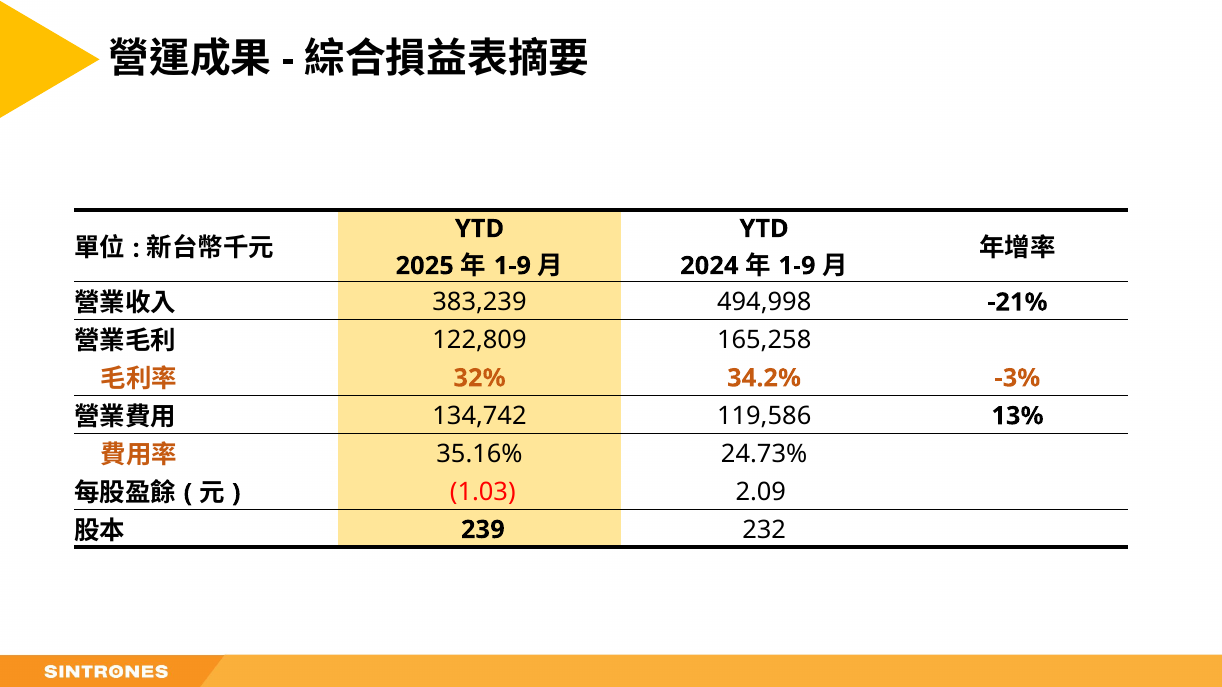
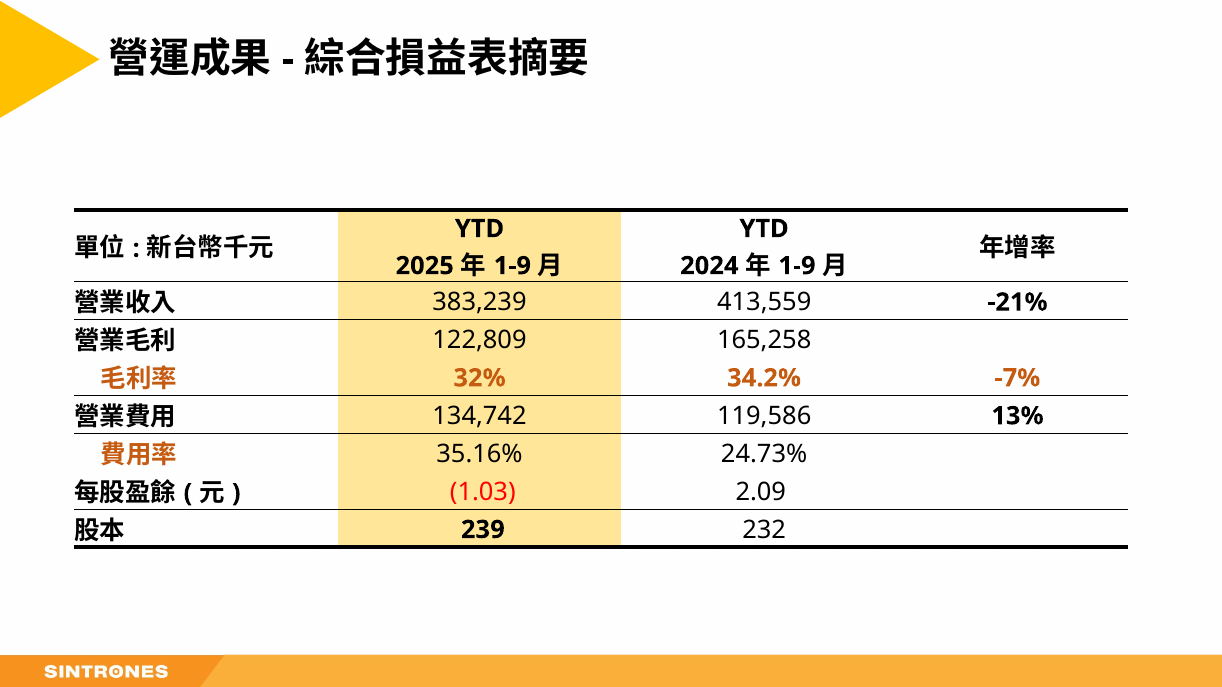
494,998: 494,998 -> 413,559
-3%: -3% -> -7%
